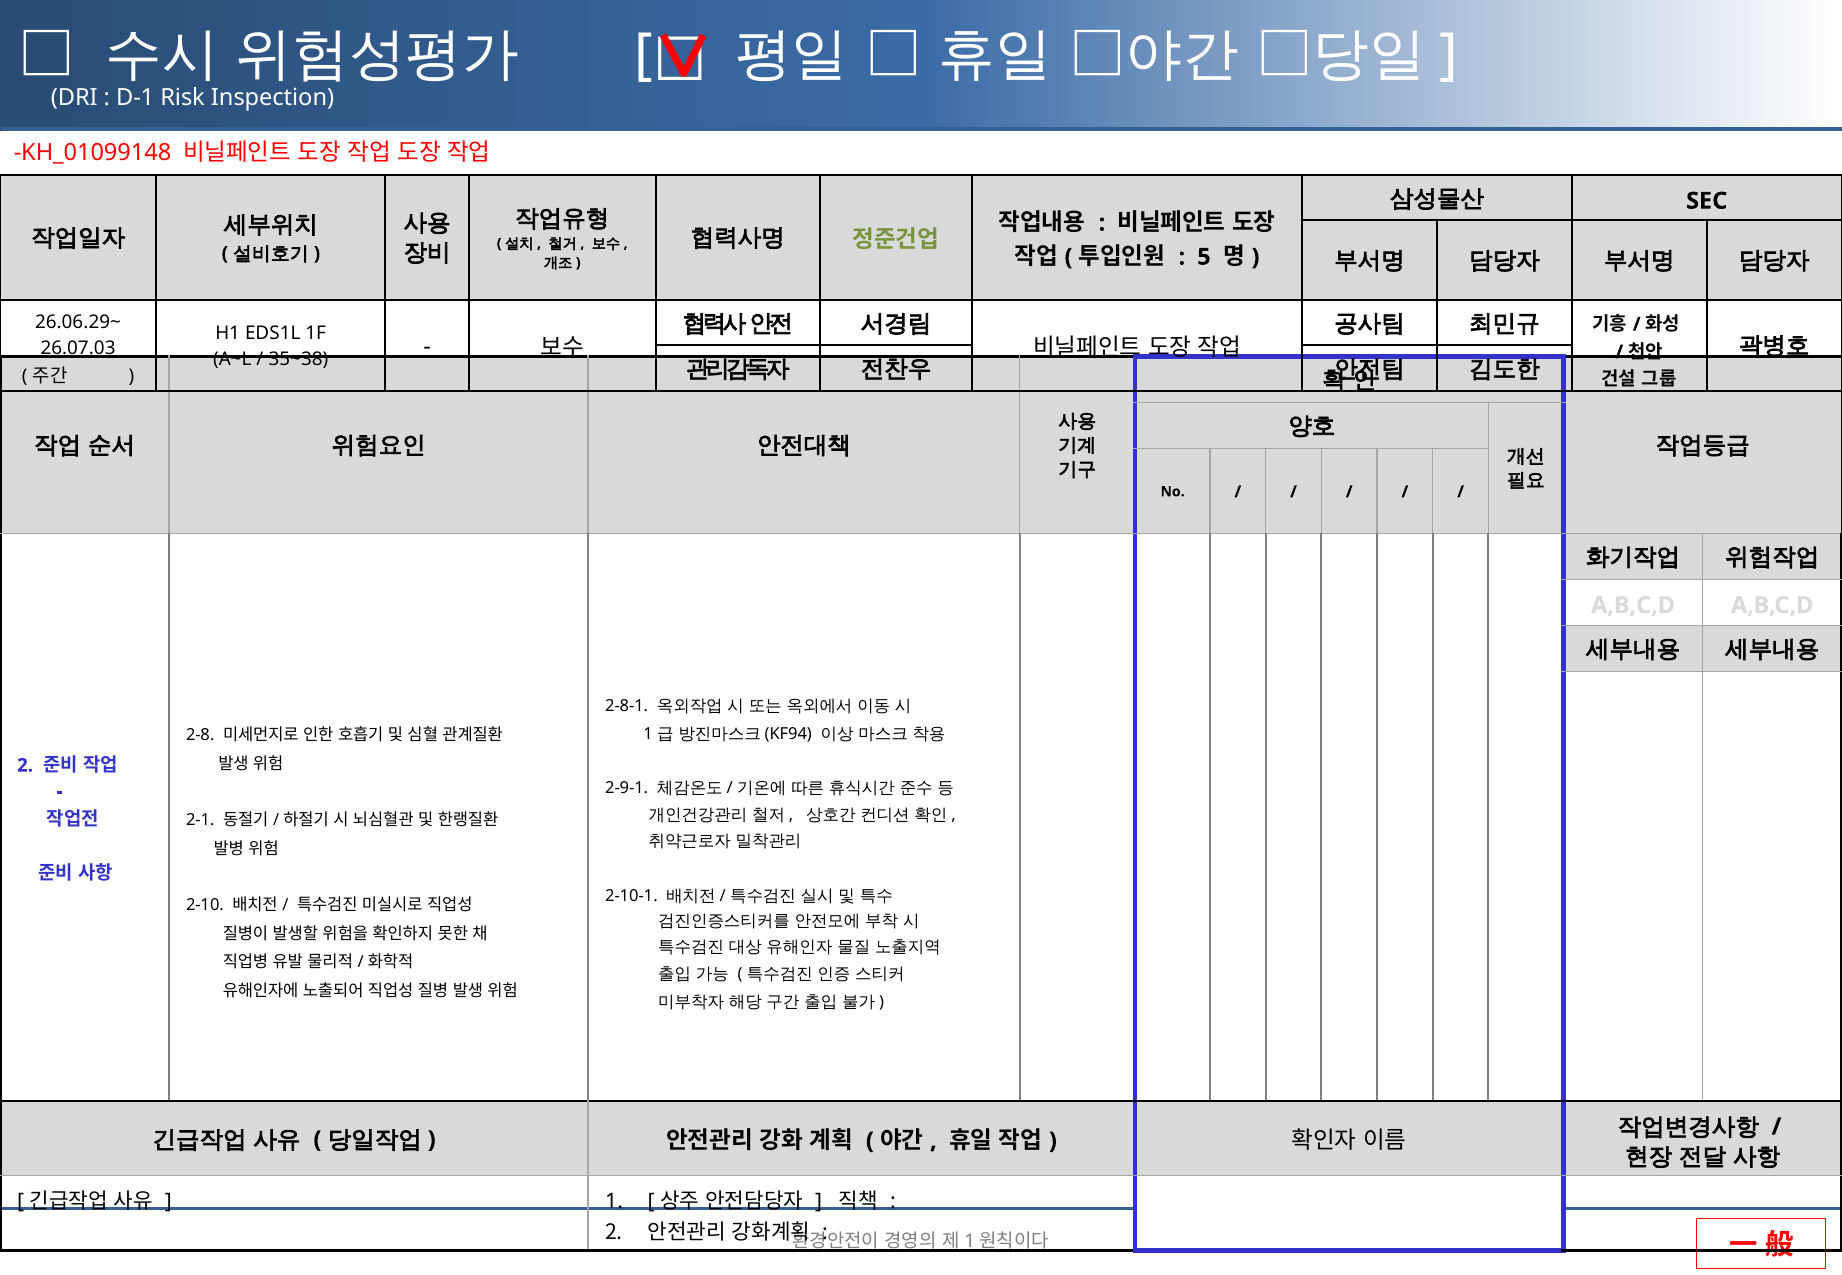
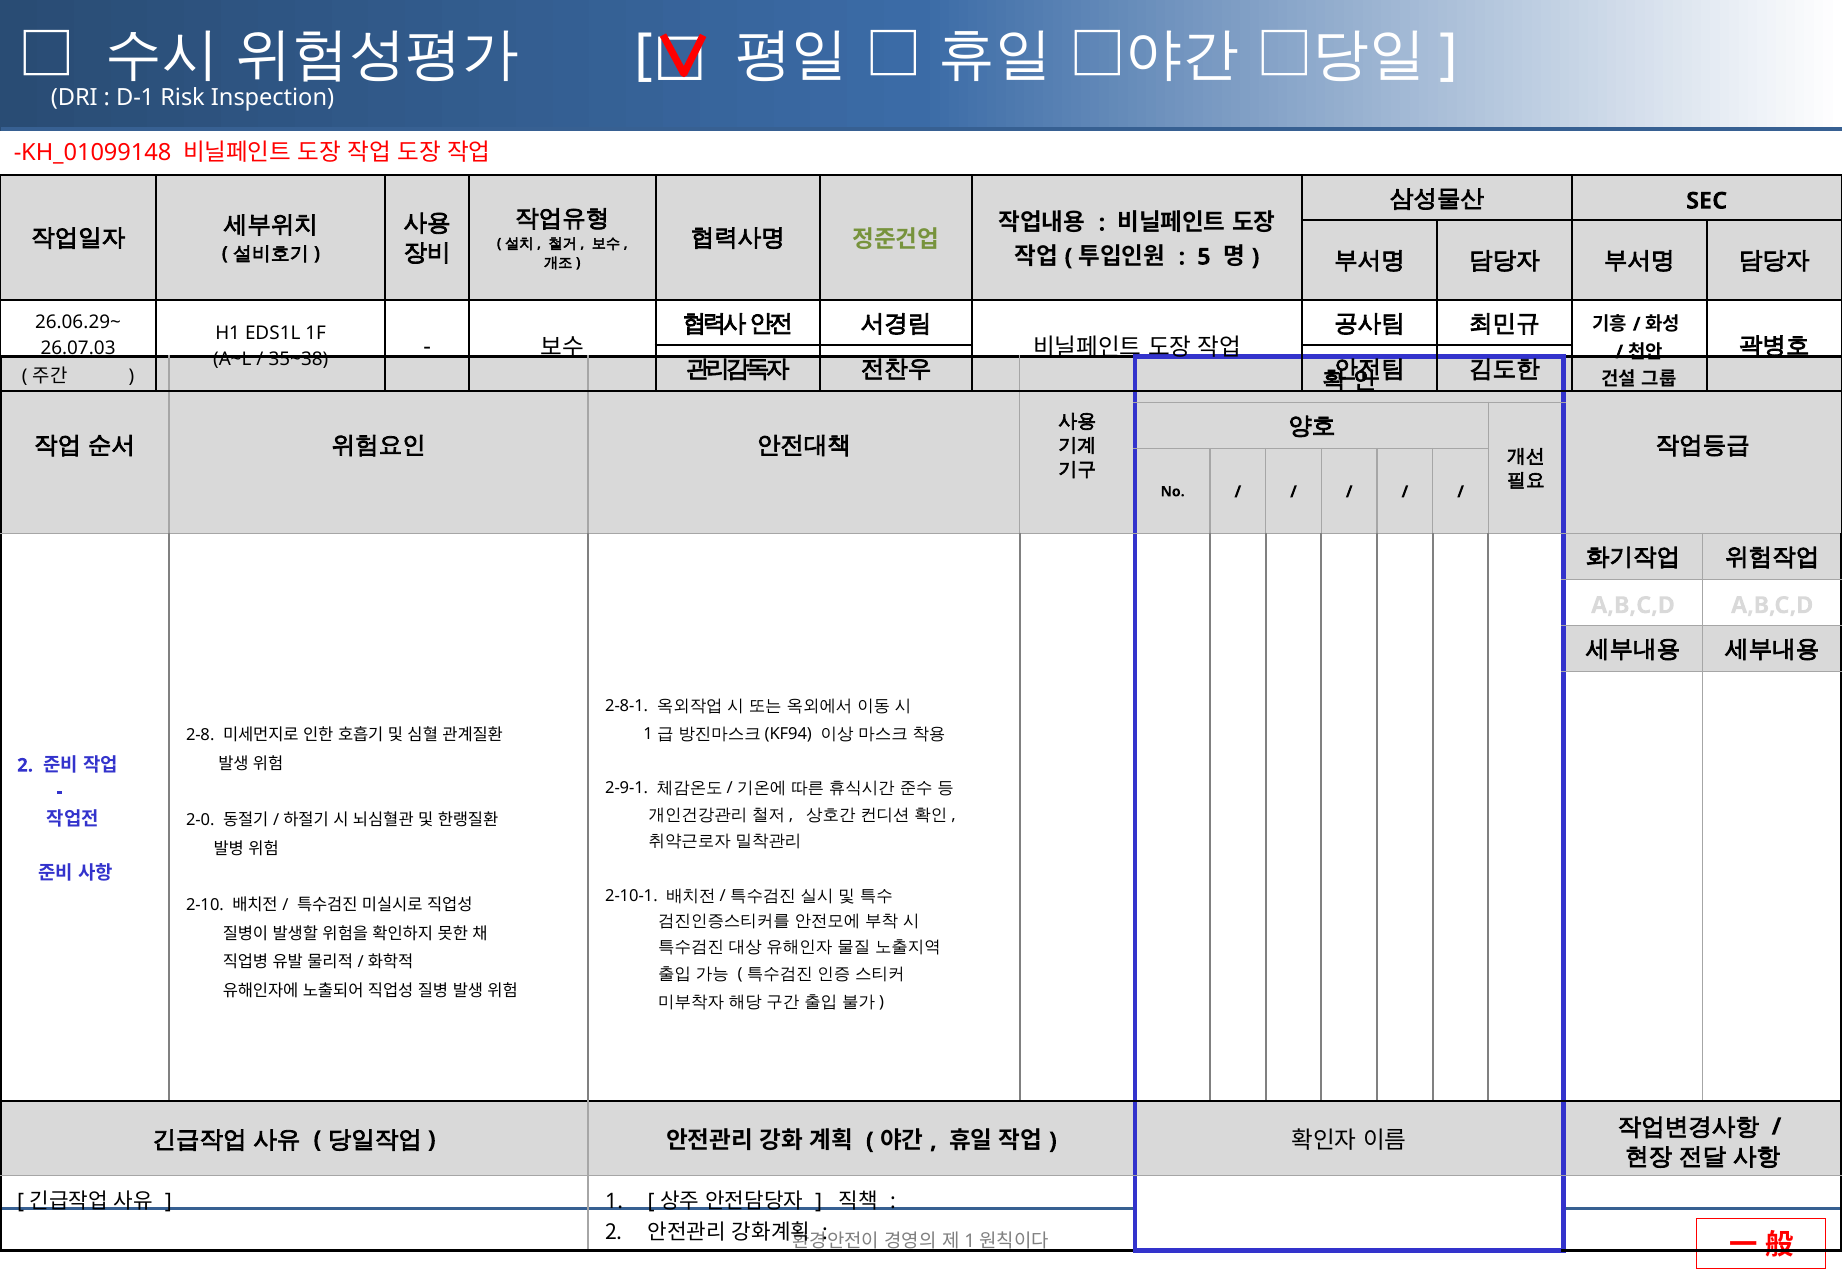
2-1: 2-1 -> 2-0
